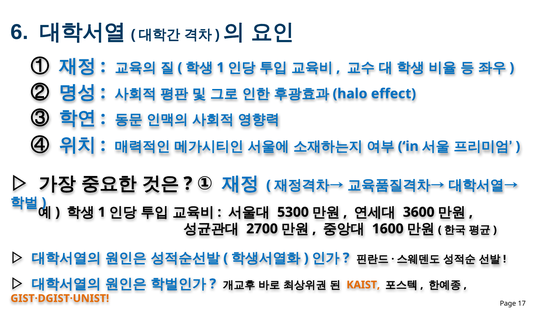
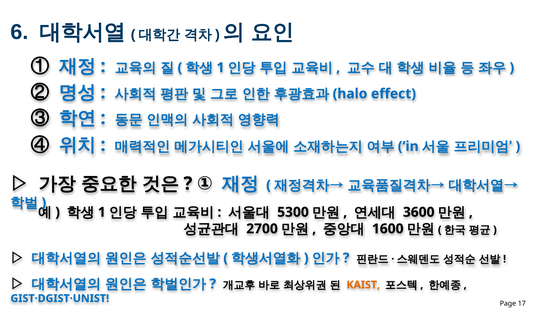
GIST·DGIST·UNIST colour: orange -> blue
